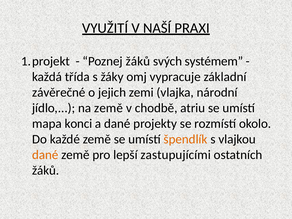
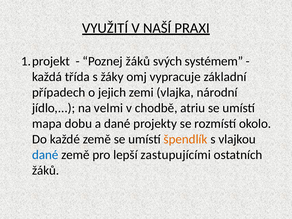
závěrečné: závěrečné -> případech
na země: země -> velmi
konci: konci -> dobu
dané at (45, 155) colour: orange -> blue
